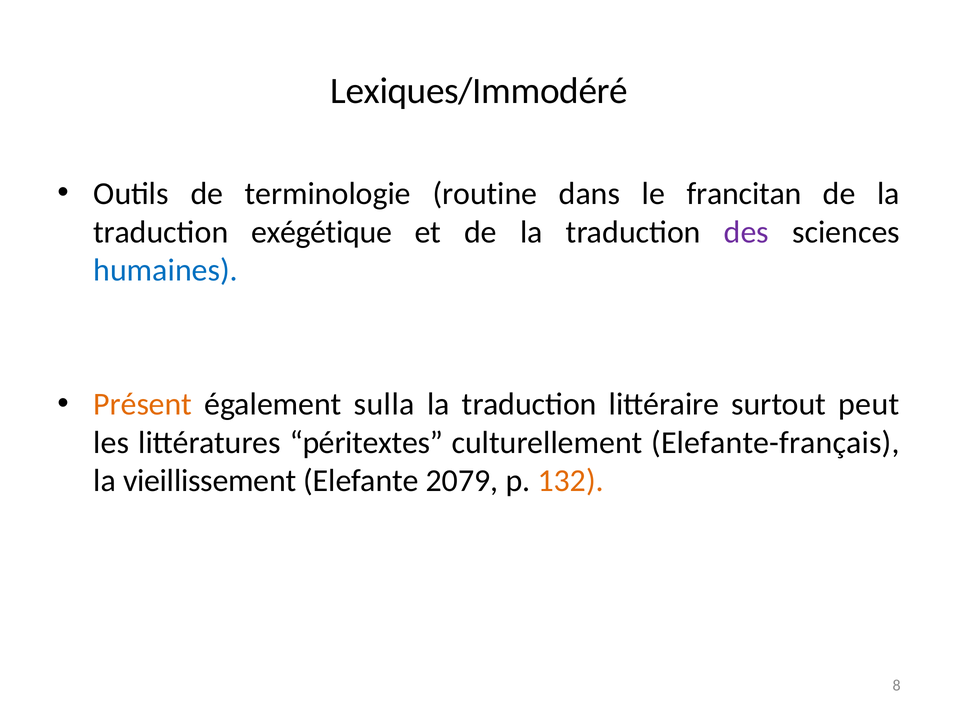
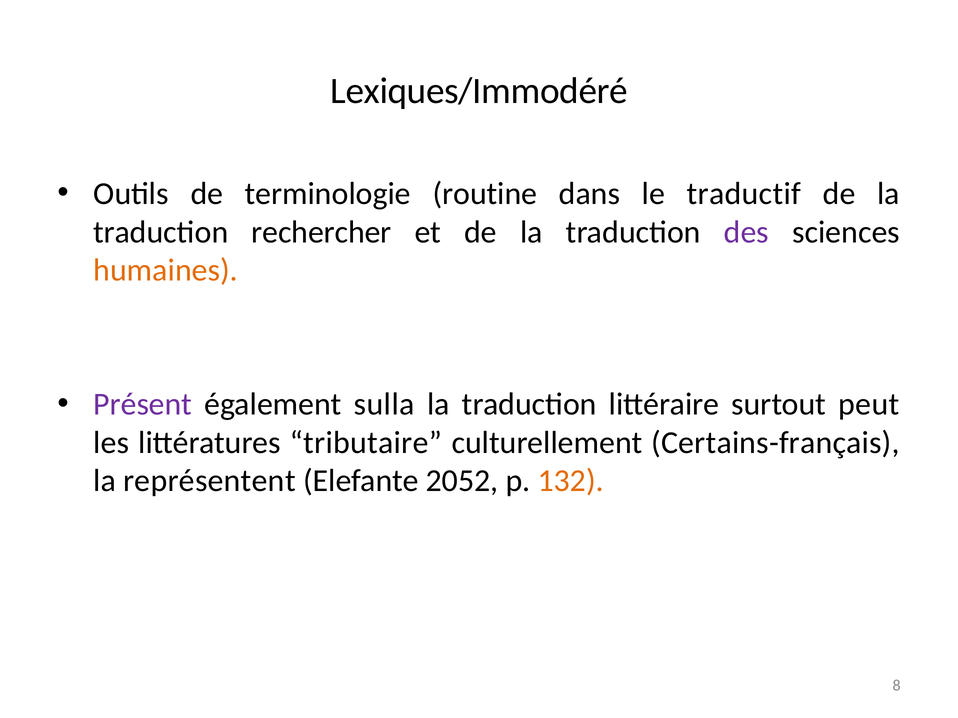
francitan: francitan -> traductif
exégétique: exégétique -> rechercher
humaines colour: blue -> orange
Présent colour: orange -> purple
péritextes: péritextes -> tributaire
Elefante-français: Elefante-français -> Certains-français
vieillissement: vieillissement -> représentent
2079: 2079 -> 2052
